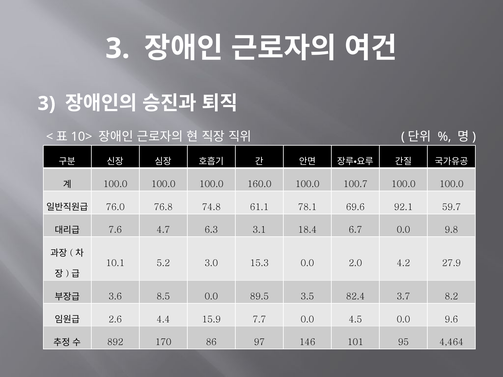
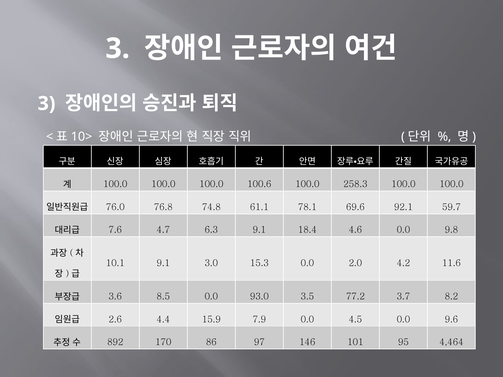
160.0: 160.0 -> 100.6
100.7: 100.7 -> 258.3
6.3 3.1: 3.1 -> 9.1
6.7: 6.7 -> 4.6
10.1 5.2: 5.2 -> 9.1
27.9: 27.9 -> 11.6
89.5: 89.5 -> 93.0
82.4: 82.4 -> 77.2
7.7: 7.7 -> 7.9
